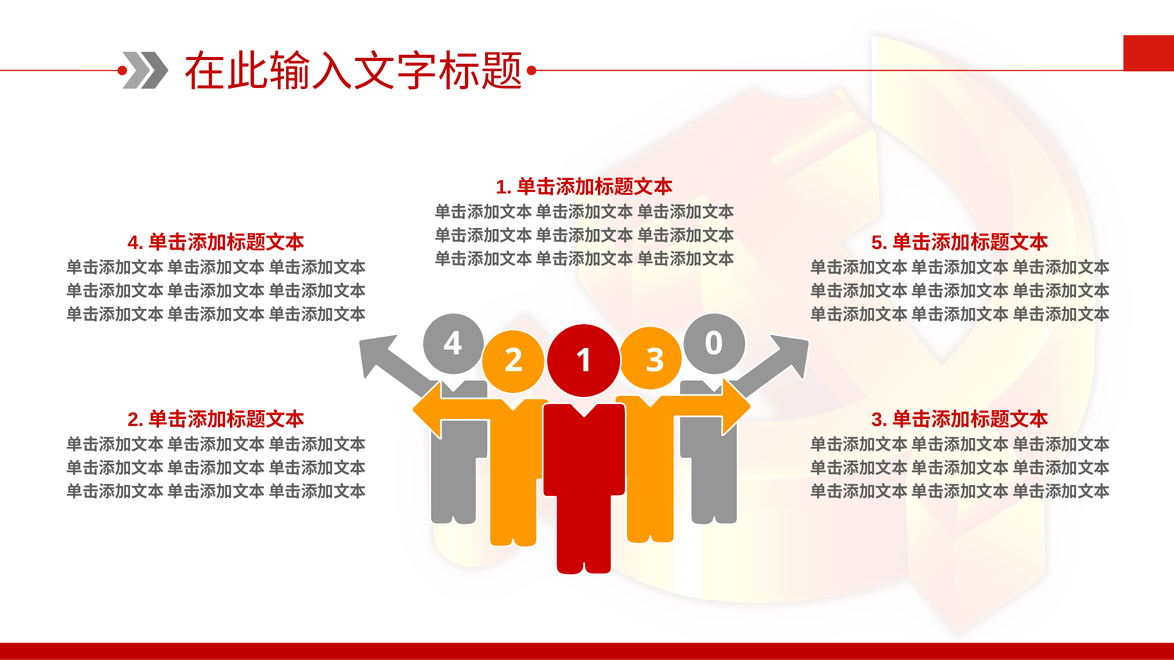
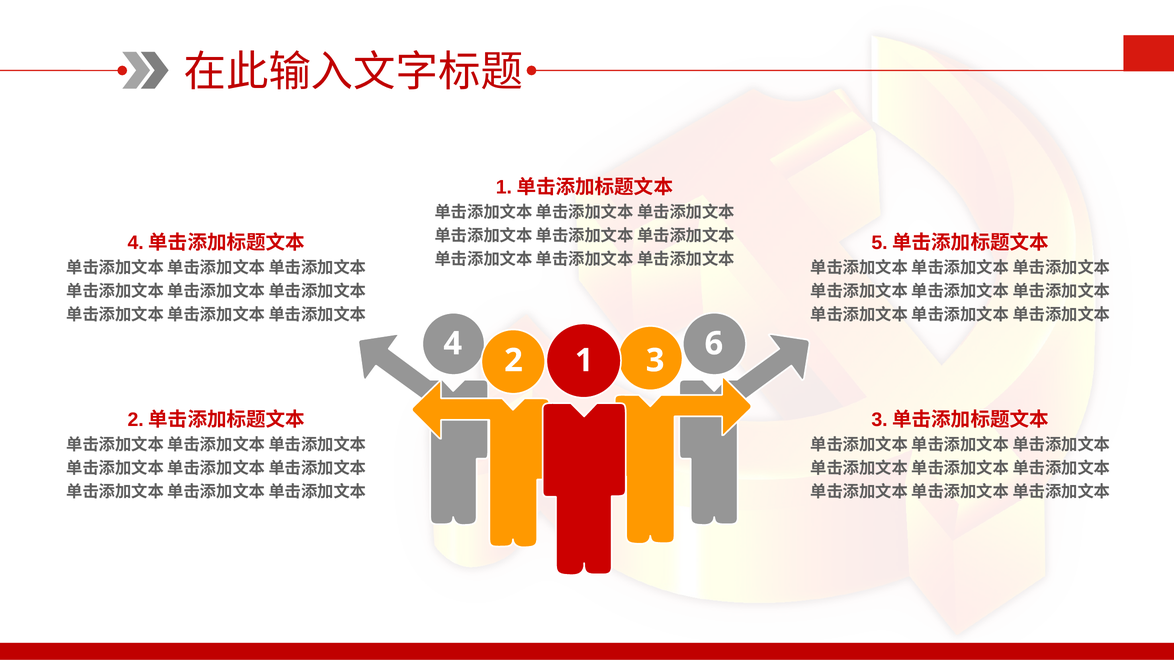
0: 0 -> 6
